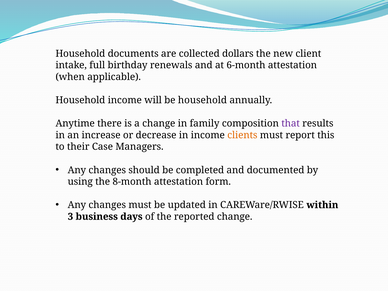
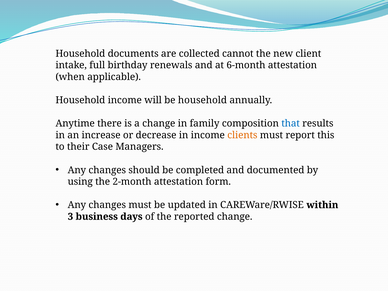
dollars: dollars -> cannot
that colour: purple -> blue
8-month: 8-month -> 2-month
